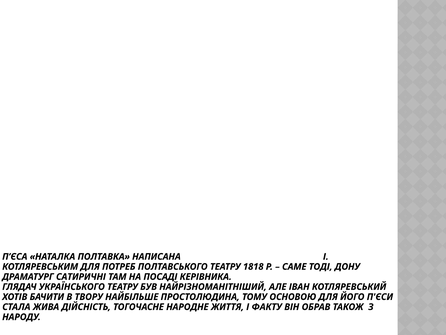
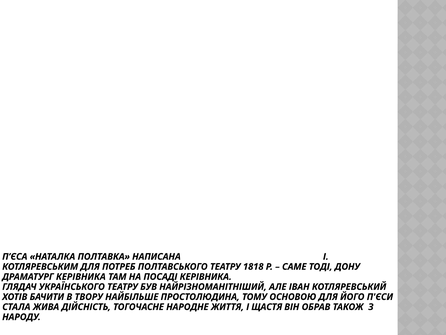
ДРАМАТУРГ САТИРИЧНІ: САТИРИЧНІ -> КЕРІВНИКА
ФАКТУ: ФАКТУ -> ЩАСТЯ
